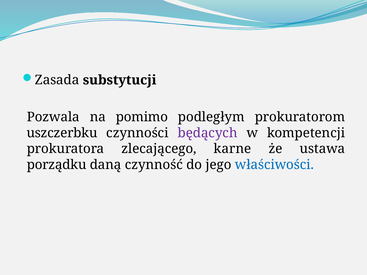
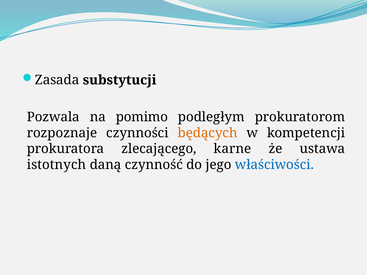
uszczerbku: uszczerbku -> rozpoznaje
będących colour: purple -> orange
porządku: porządku -> istotnych
